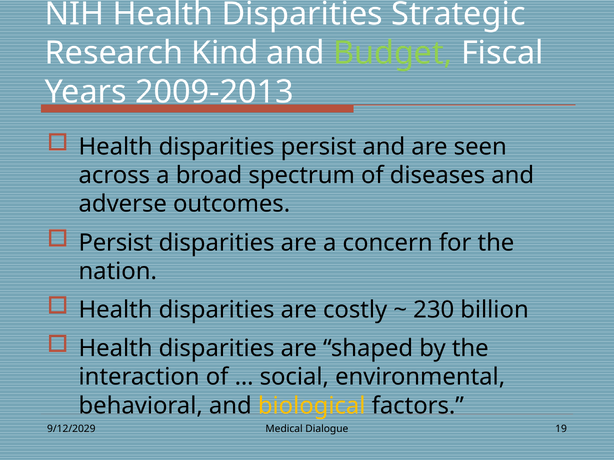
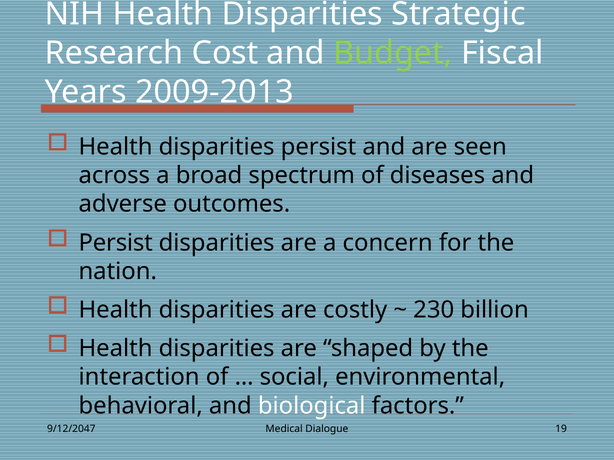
Kind: Kind -> Cost
biological colour: yellow -> white
9/12/2029: 9/12/2029 -> 9/12/2047
